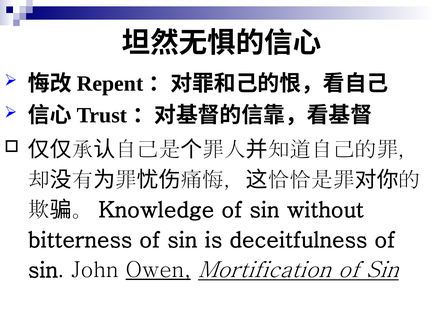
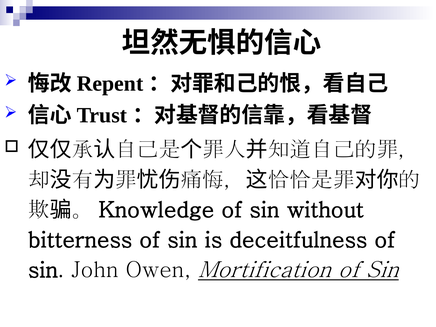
Owen underline: present -> none
